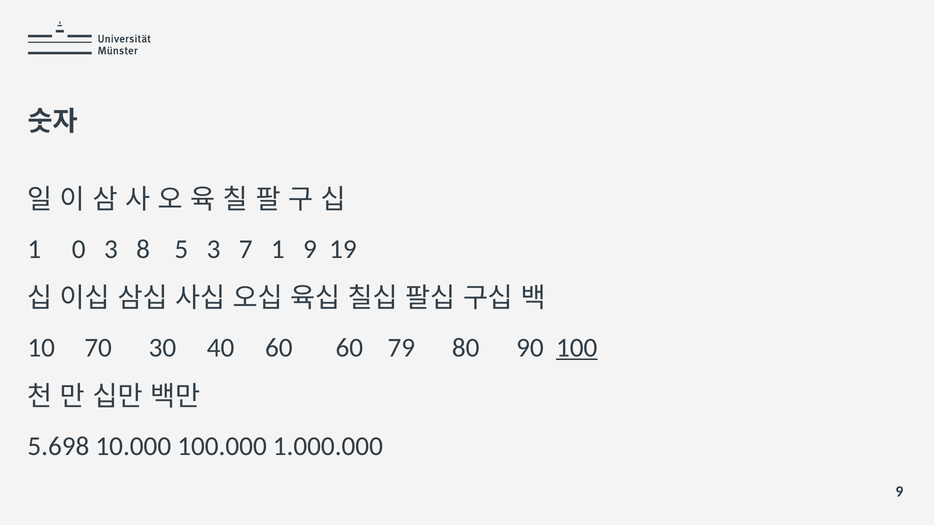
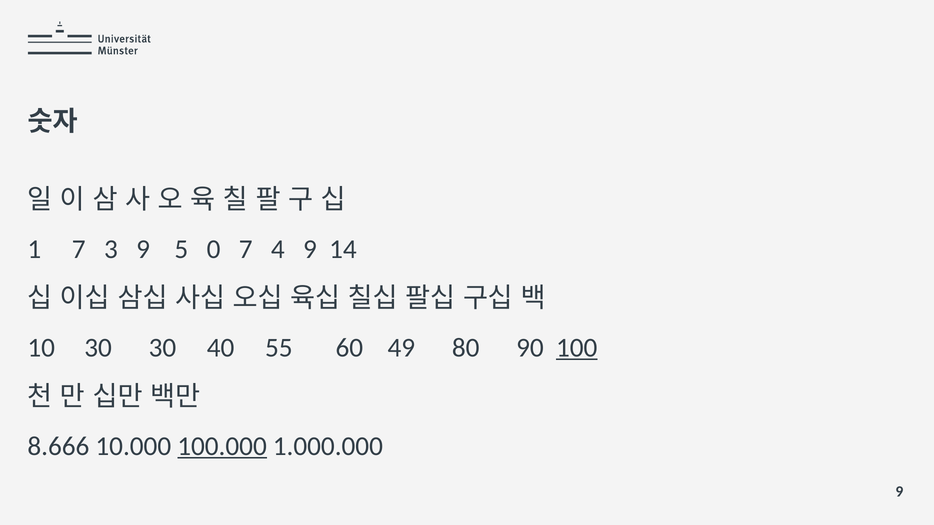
1 0: 0 -> 7
3 8: 8 -> 9
5 3: 3 -> 0
7 1: 1 -> 4
19: 19 -> 14
10 70: 70 -> 30
40 60: 60 -> 55
79: 79 -> 49
5.698: 5.698 -> 8.666
100.000 underline: none -> present
